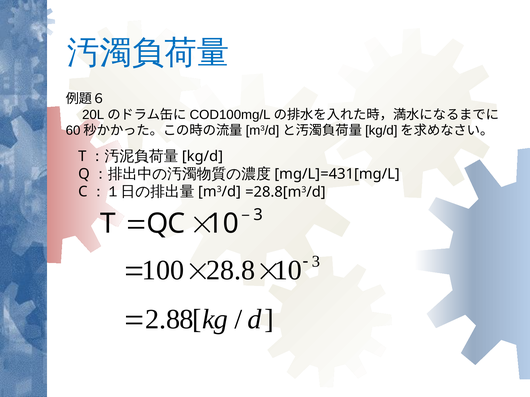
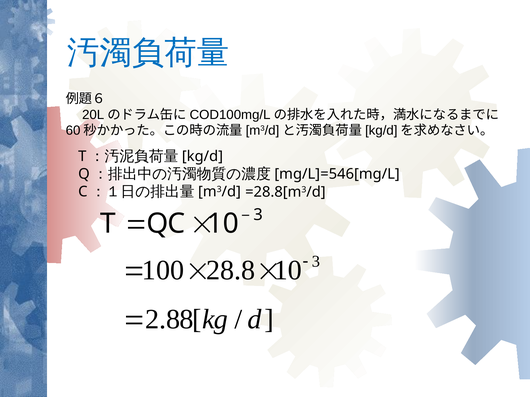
=431[mg/L: =431[mg/L -> =546[mg/L
